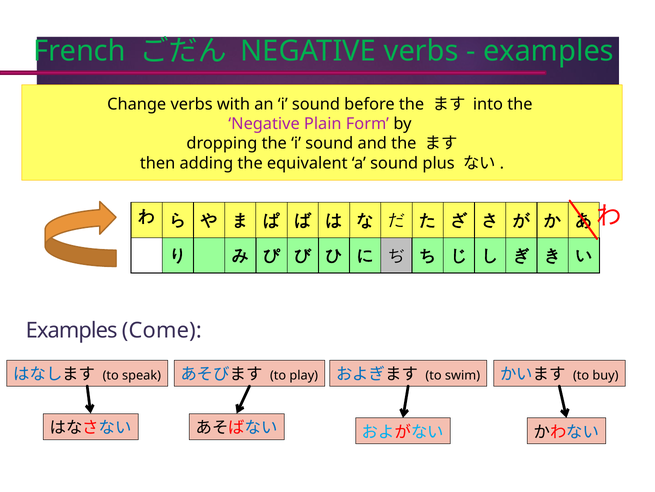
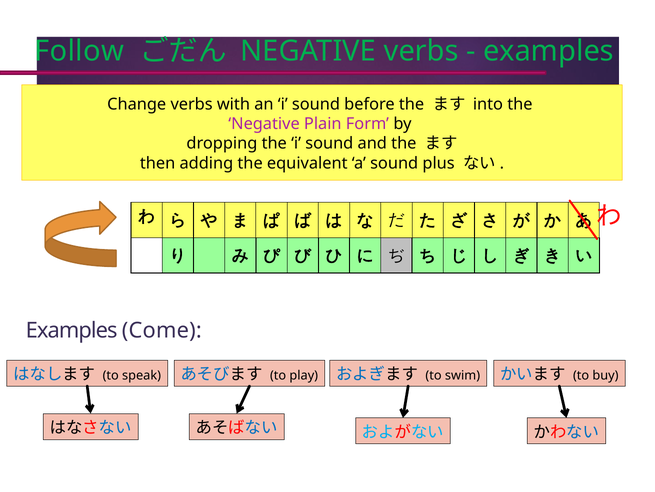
French: French -> Follow
